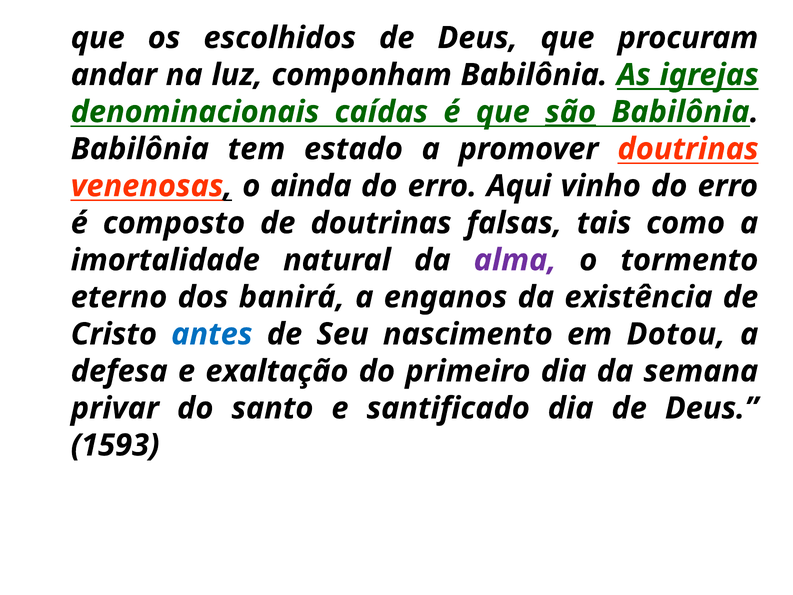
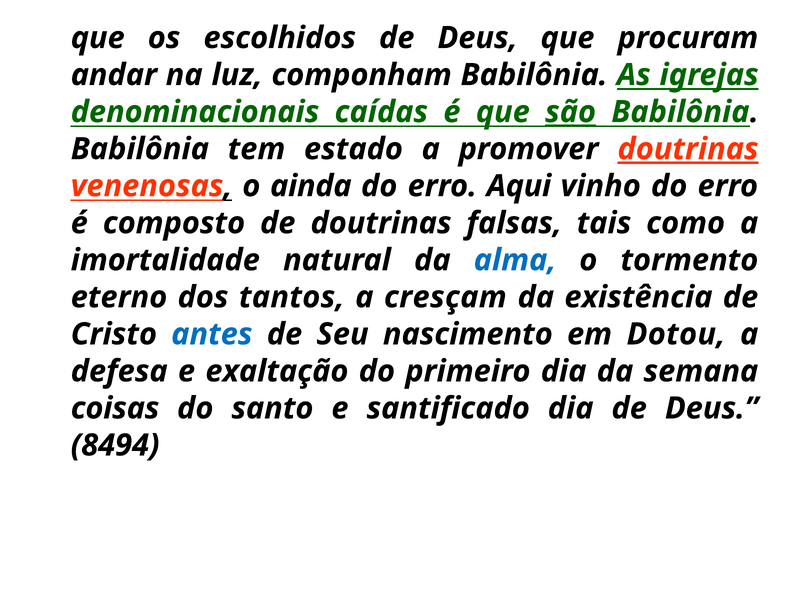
doutrinas at (688, 149) underline: none -> present
alma colour: purple -> blue
banirá: banirá -> tantos
enganos: enganos -> cresçam
privar: privar -> coisas
1593: 1593 -> 8494
